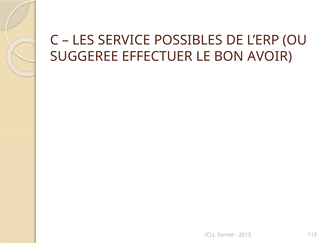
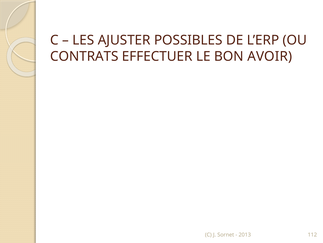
SERVICE: SERVICE -> AJUSTER
SUGGEREE: SUGGEREE -> CONTRATS
